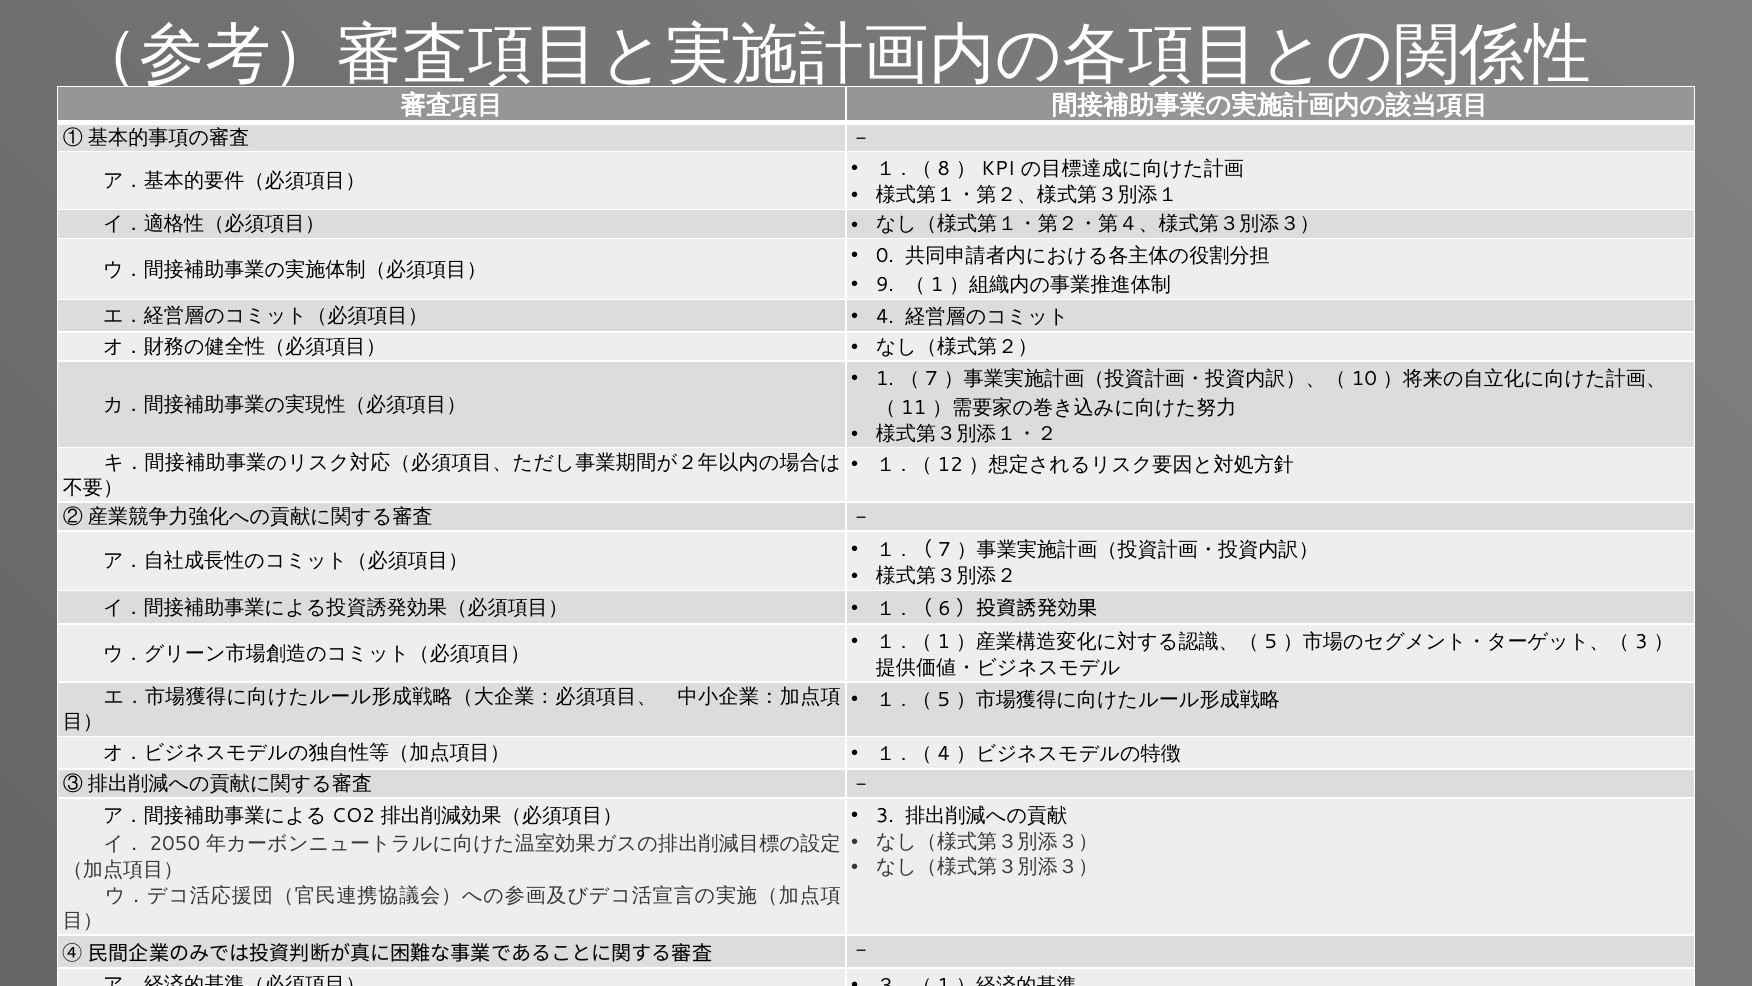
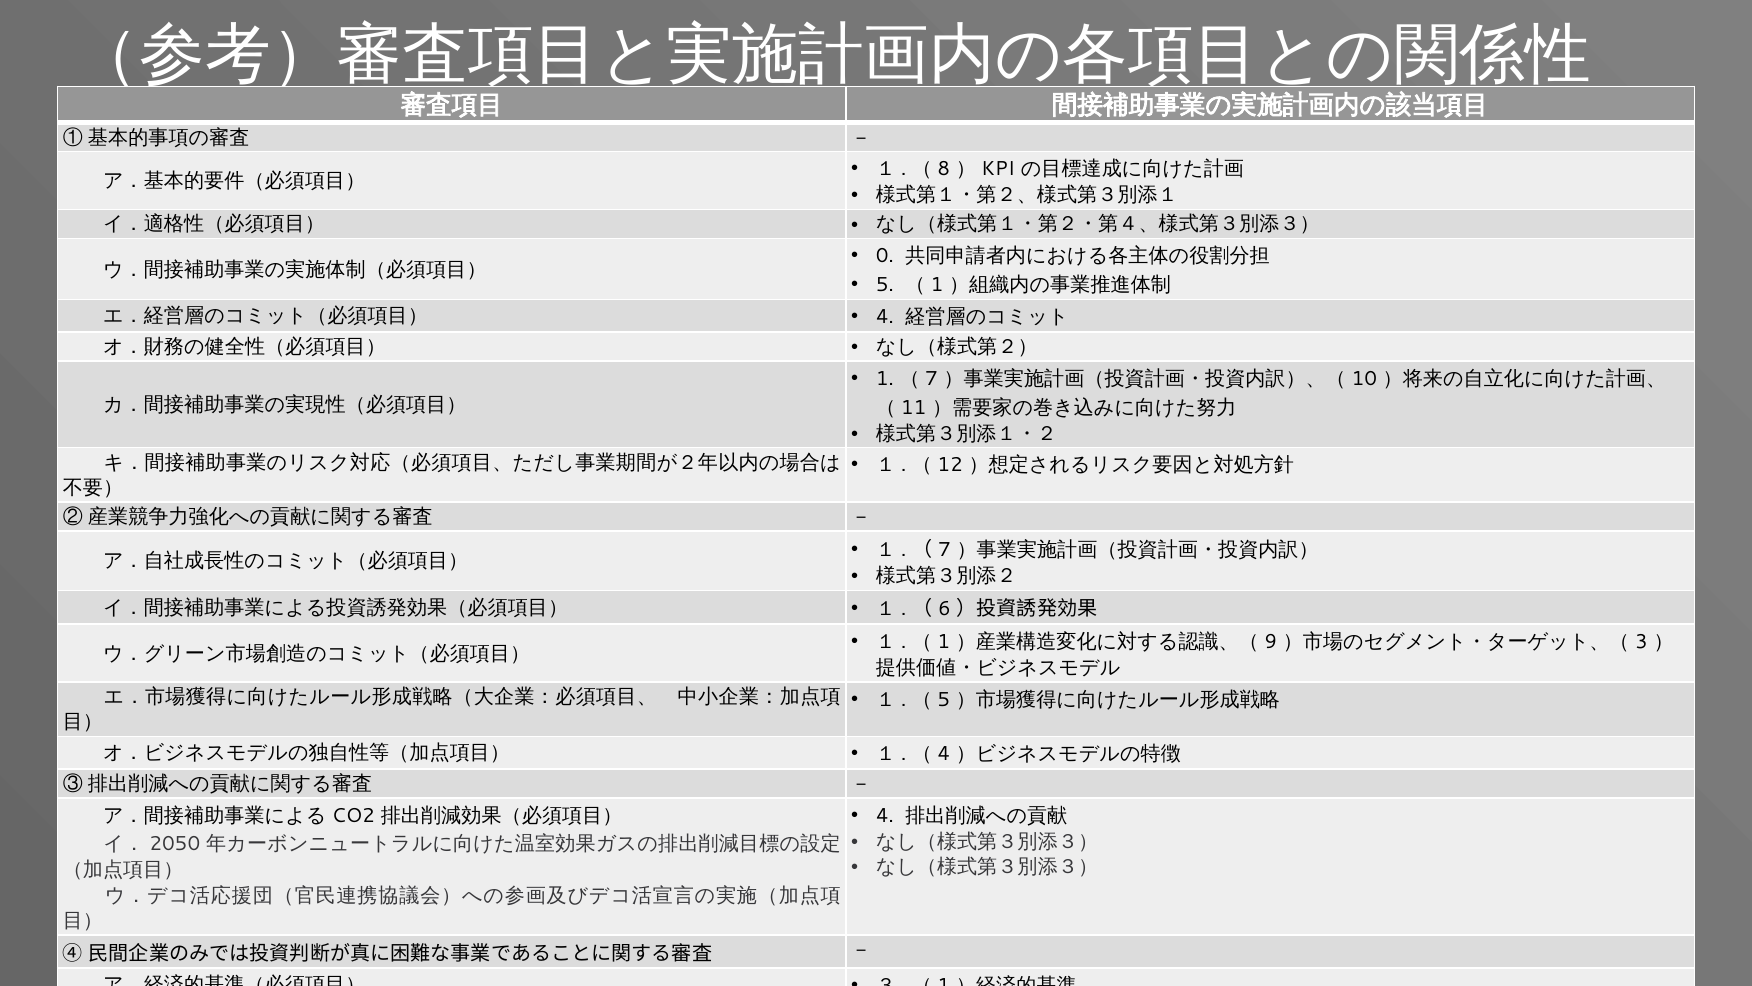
9 at (885, 285): 9 -> 5
5 at (1271, 641): 5 -> 9
3 at (885, 815): 3 -> 4
